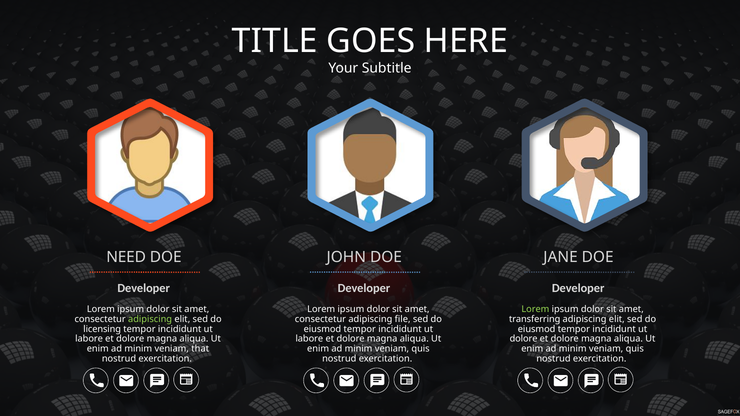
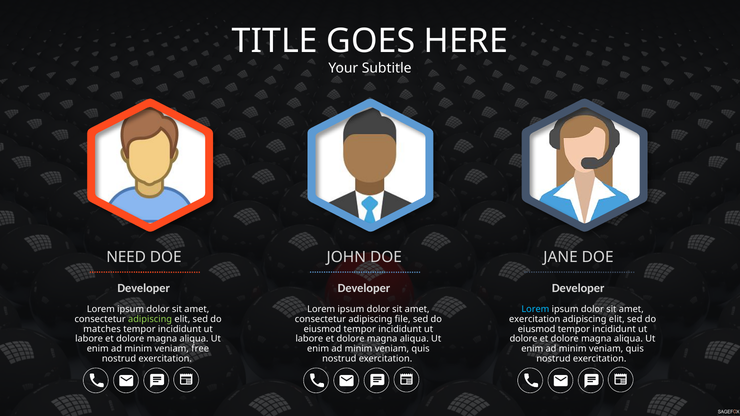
Lorem at (535, 309) colour: light green -> light blue
transferring at (535, 319): transferring -> exercitation
licensing: licensing -> matches
that: that -> free
